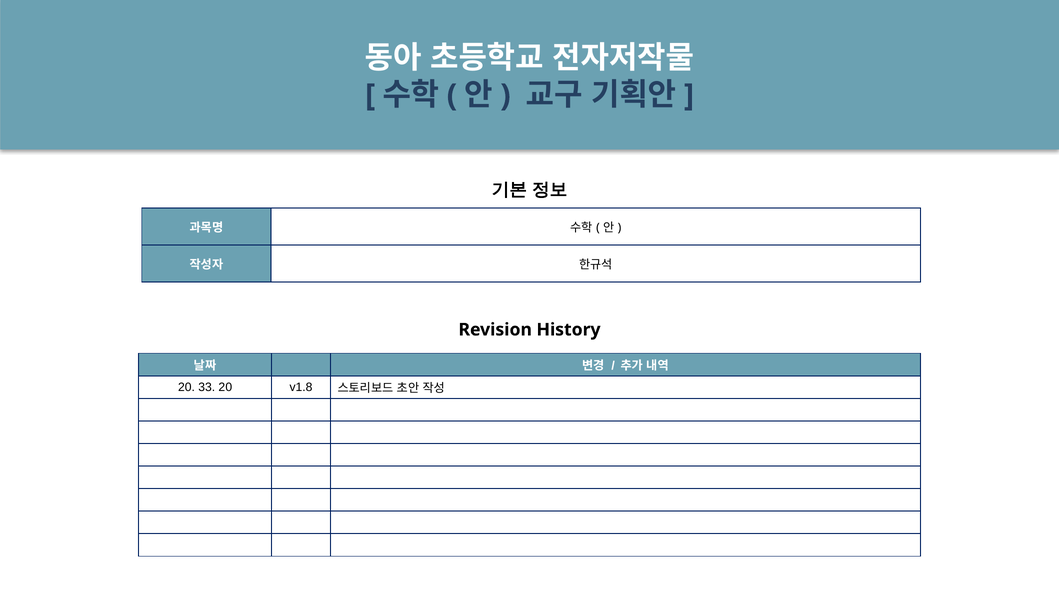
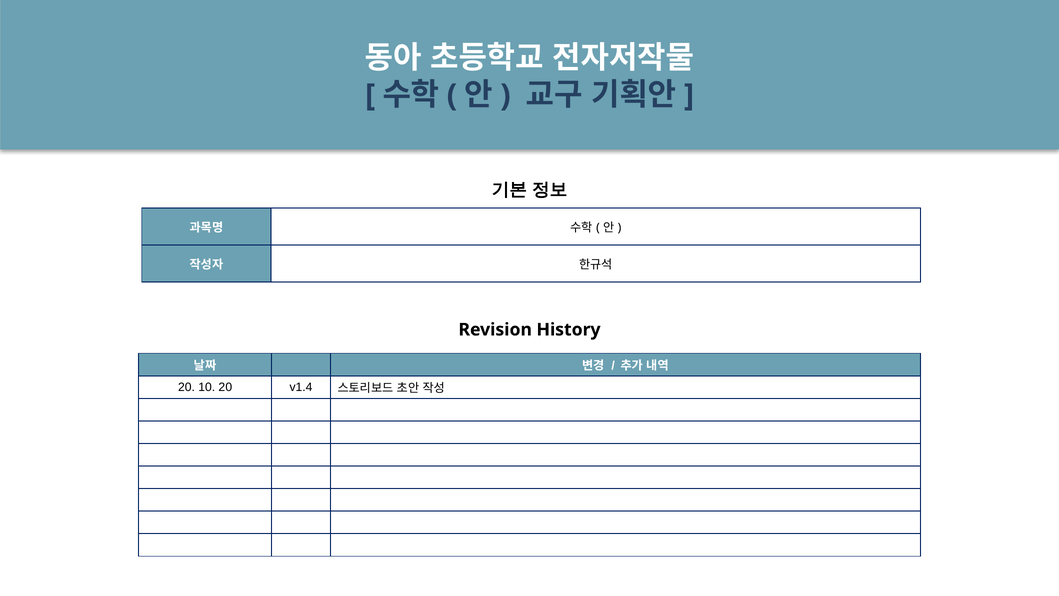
33: 33 -> 10
v1.8: v1.8 -> v1.4
